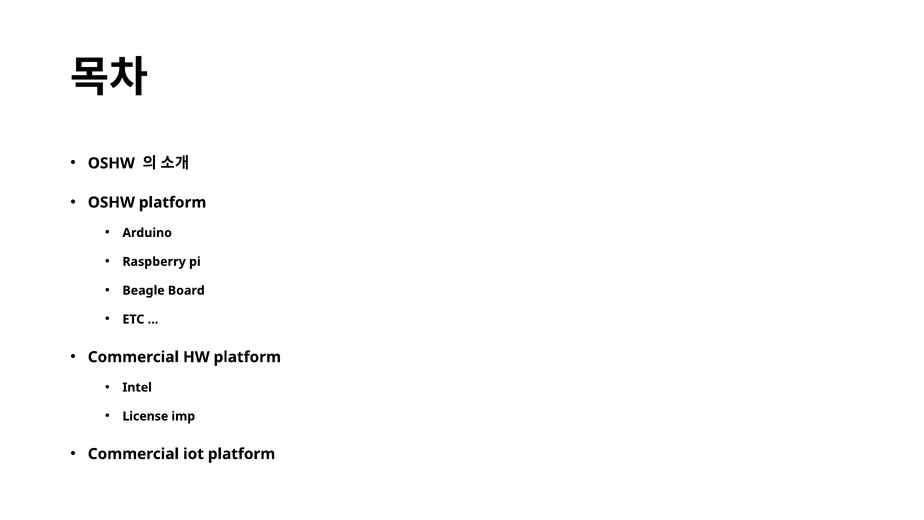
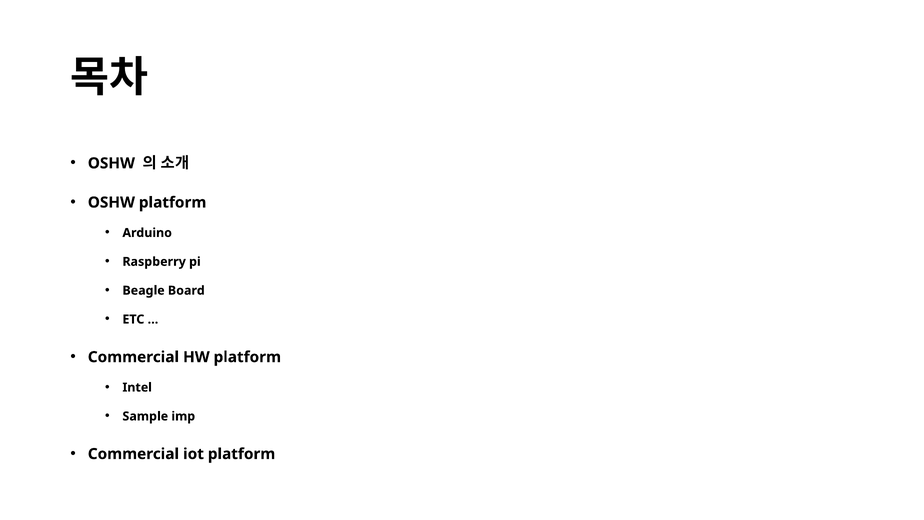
License: License -> Sample
